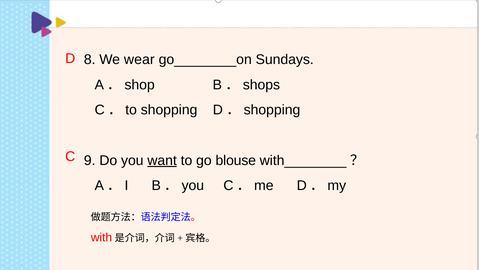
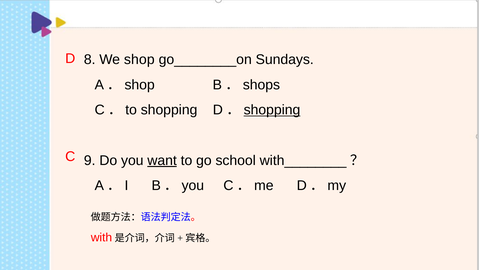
We wear: wear -> shop
shopping at (272, 110) underline: none -> present
blouse: blouse -> school
